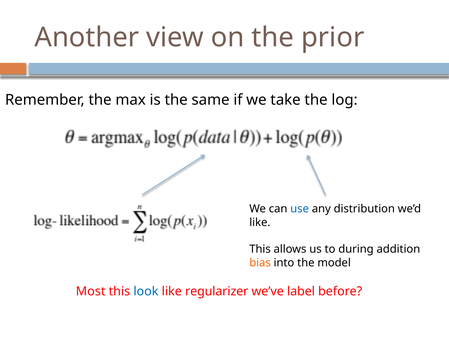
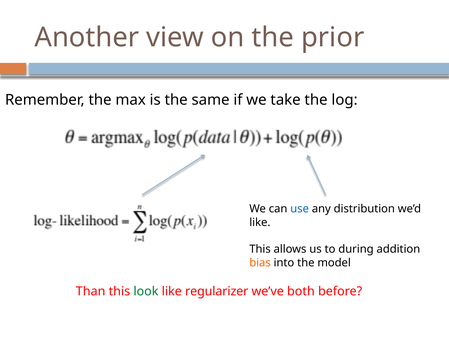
Most: Most -> Than
look colour: blue -> green
label: label -> both
